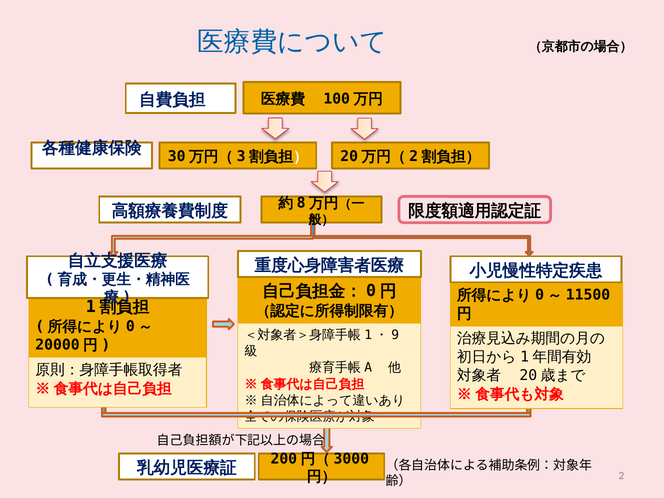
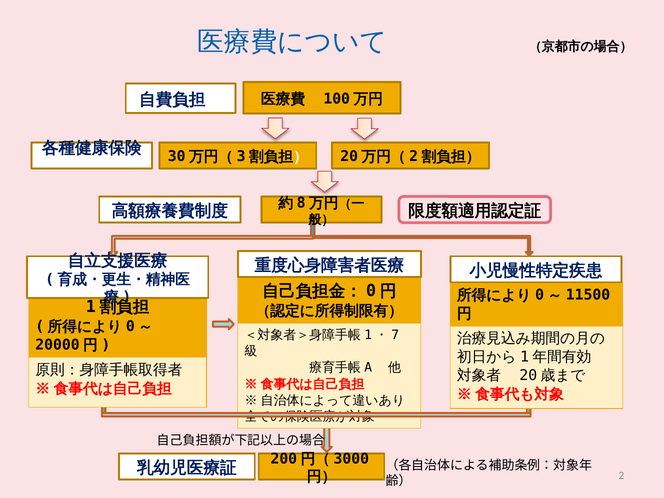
9: 9 -> 7
